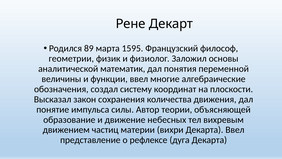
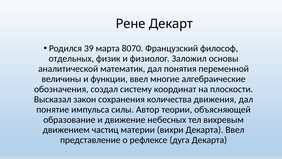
89: 89 -> 39
1595: 1595 -> 8070
геометрии: геометрии -> отдельных
